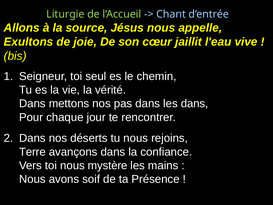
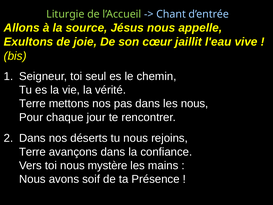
Dans at (32, 103): Dans -> Terre
les dans: dans -> nous
